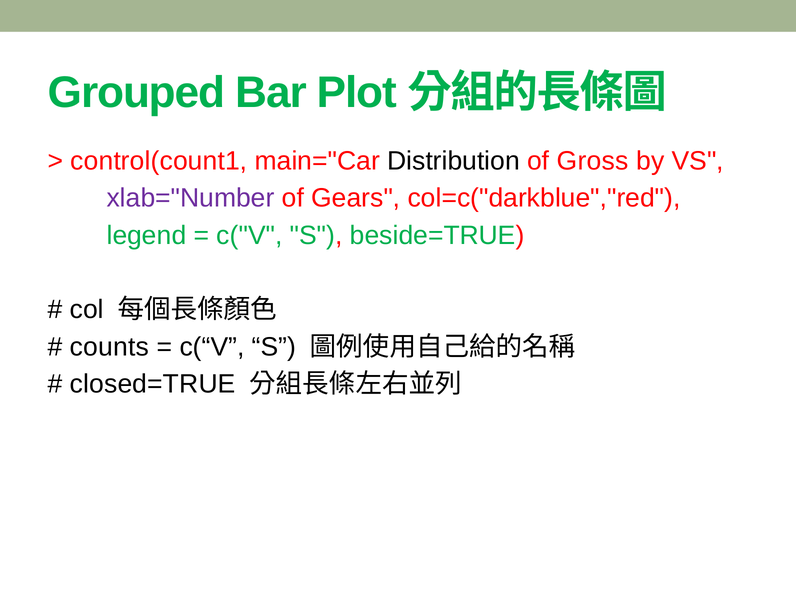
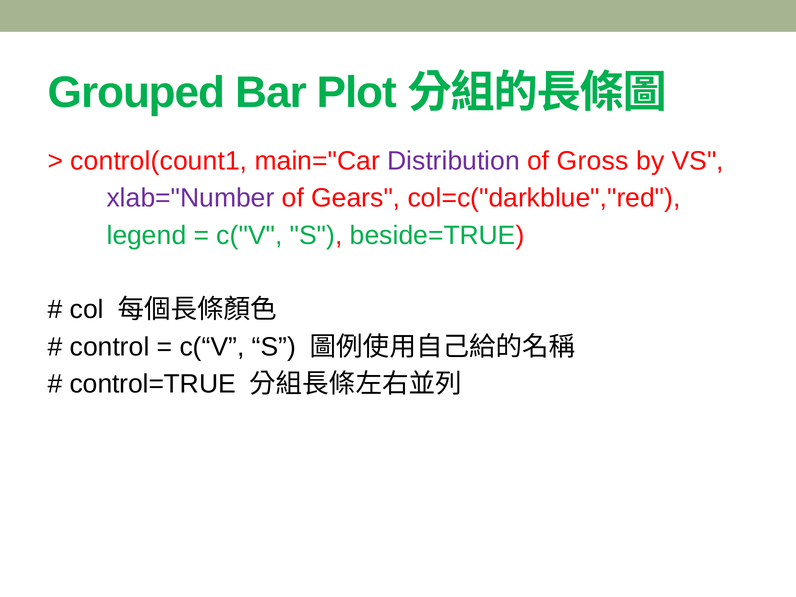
Distribution colour: black -> purple
counts: counts -> control
closed=TRUE: closed=TRUE -> control=TRUE
